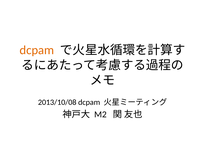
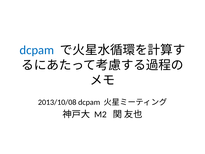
dcpam at (37, 50) colour: orange -> blue
